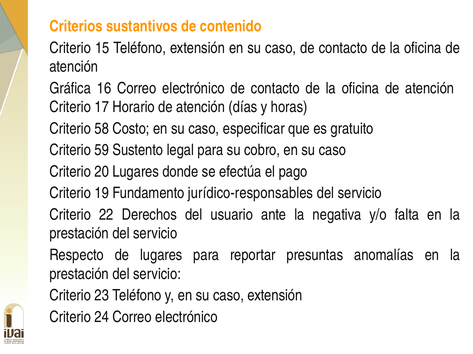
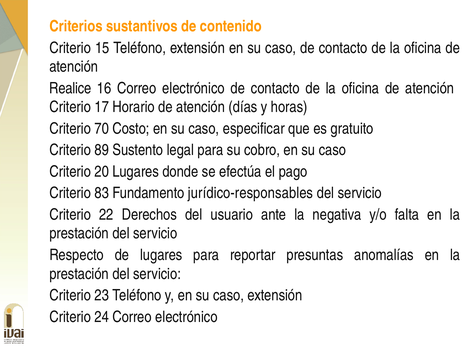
Gráfica: Gráfica -> Realice
58: 58 -> 70
59: 59 -> 89
19: 19 -> 83
